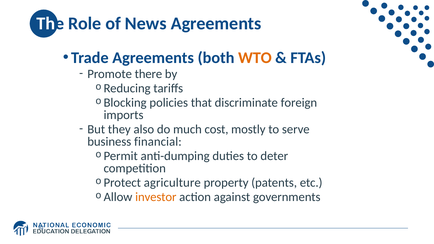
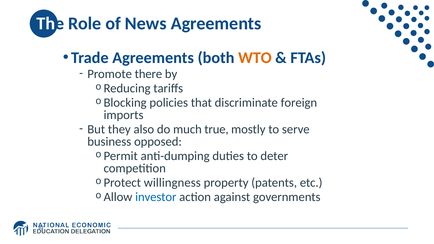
cost: cost -> true
financial: financial -> opposed
agriculture: agriculture -> willingness
investor colour: orange -> blue
